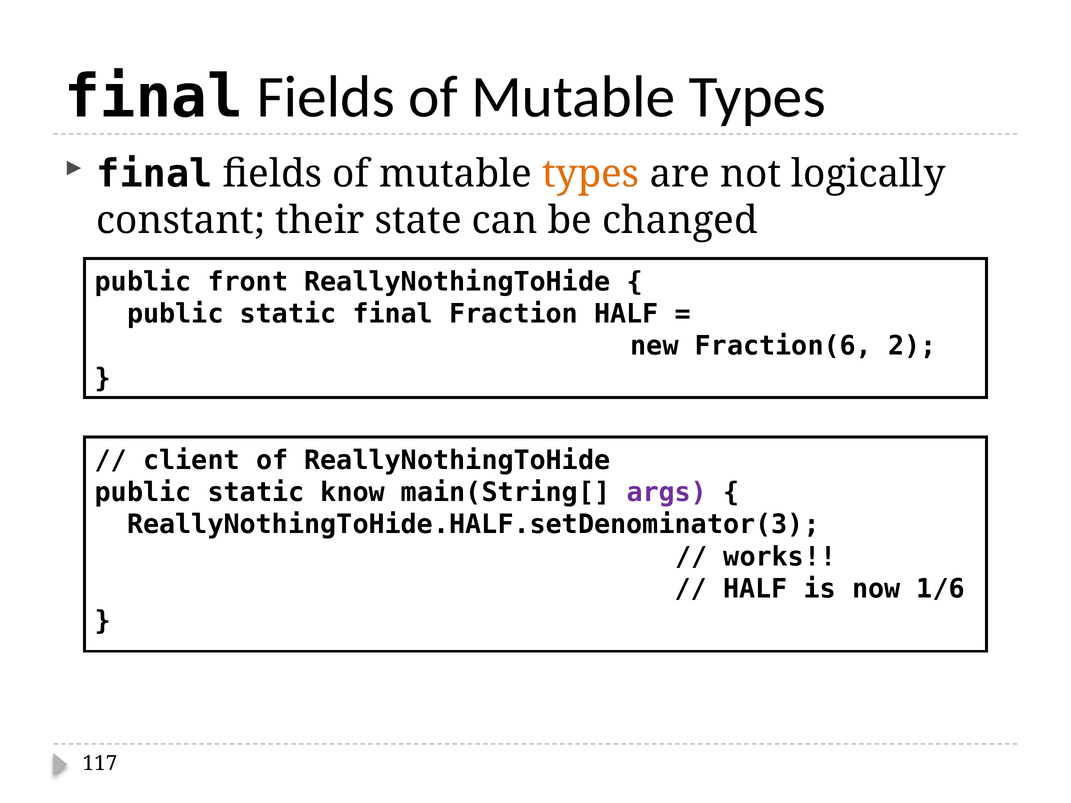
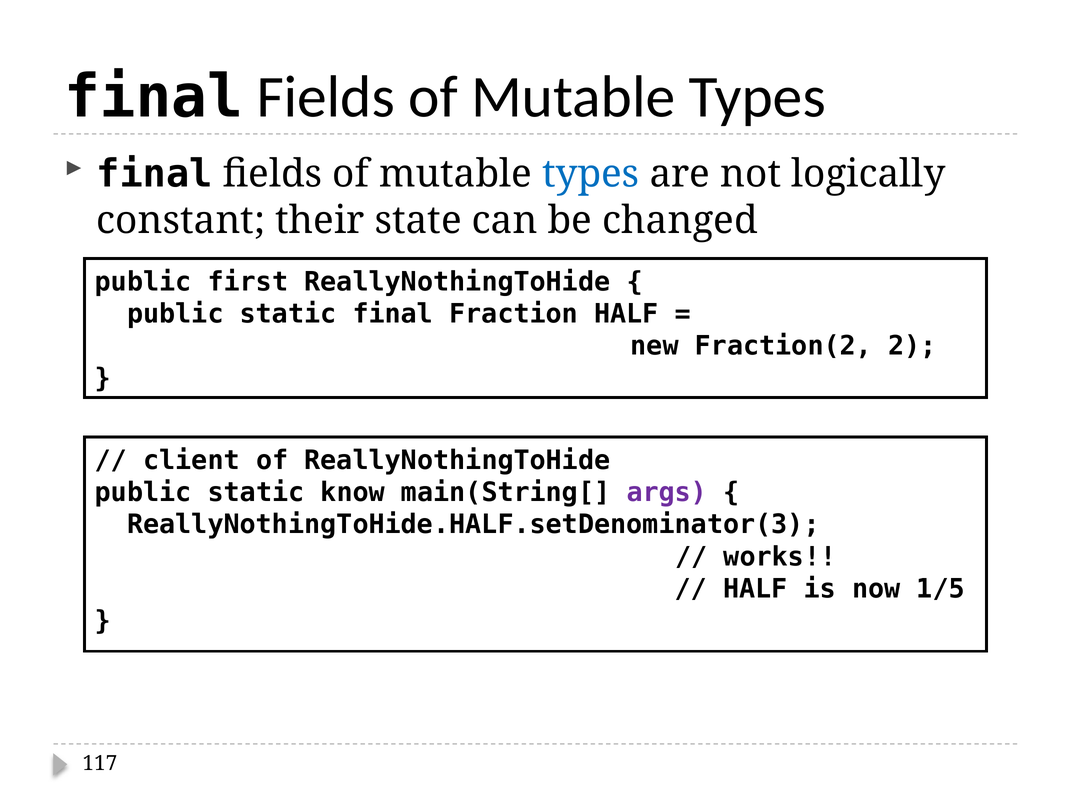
types at (591, 174) colour: orange -> blue
front: front -> first
Fraction(6: Fraction(6 -> Fraction(2
1/6: 1/6 -> 1/5
